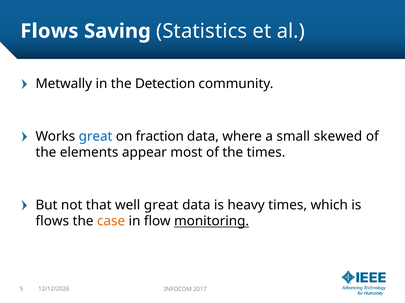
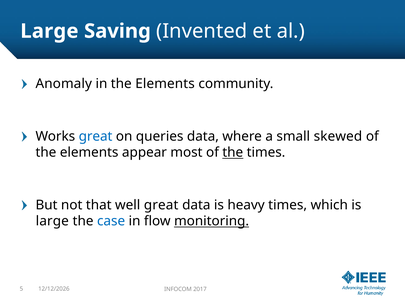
Flows at (49, 31): Flows -> Large
Statistics: Statistics -> Invented
Metwally: Metwally -> Anomaly
in the Detection: Detection -> Elements
fraction: fraction -> queries
the at (233, 153) underline: none -> present
flows at (52, 222): flows -> large
case colour: orange -> blue
